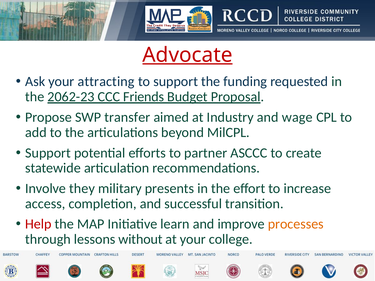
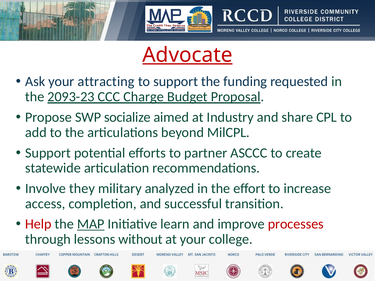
2062-23: 2062-23 -> 2093-23
Friends: Friends -> Charge
transfer: transfer -> socialize
wage: wage -> share
presents: presents -> analyzed
MAP underline: none -> present
processes colour: orange -> red
